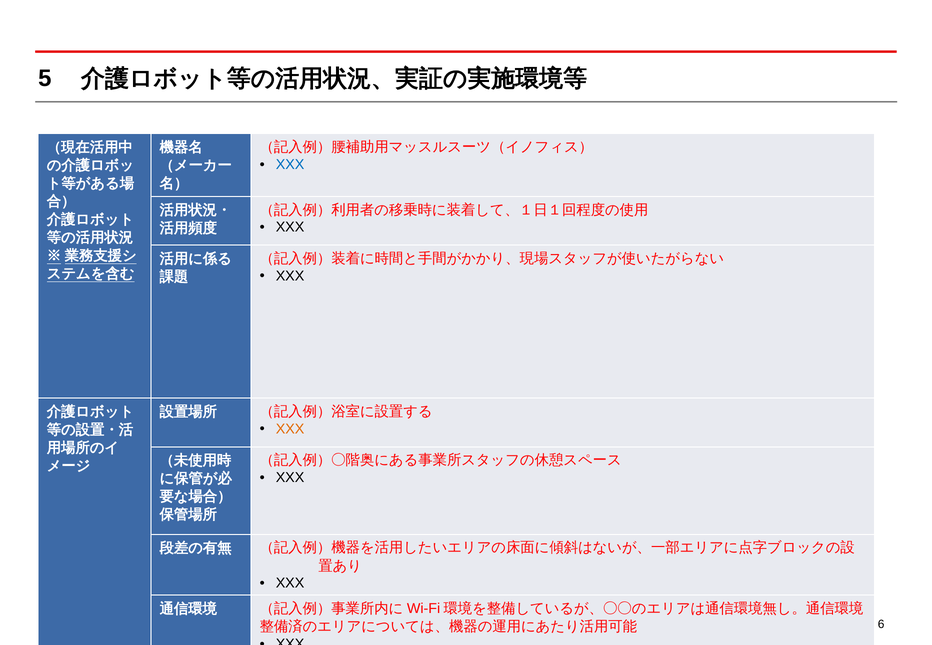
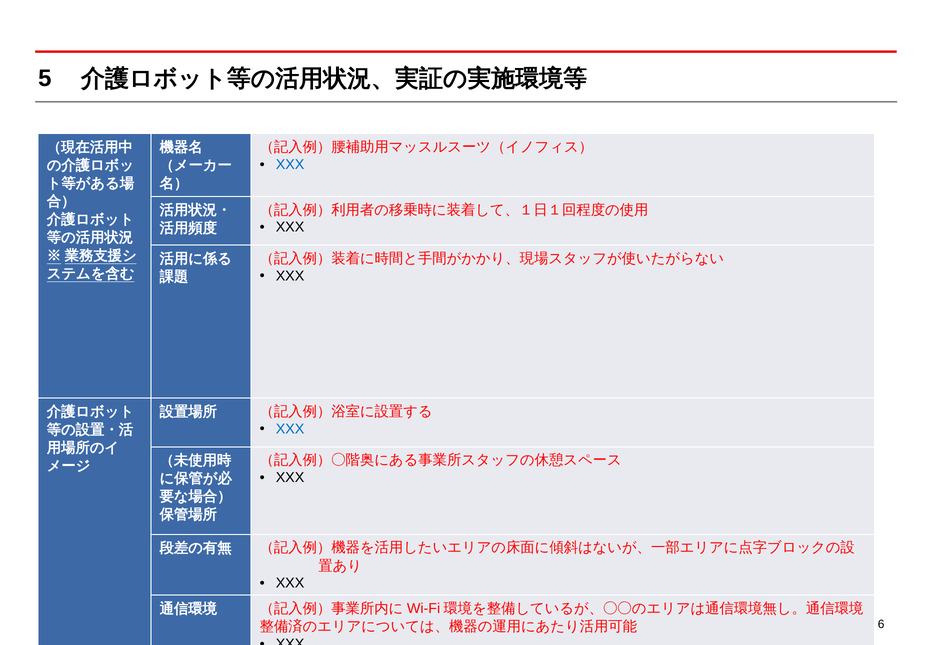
XXX at (290, 429) colour: orange -> blue
